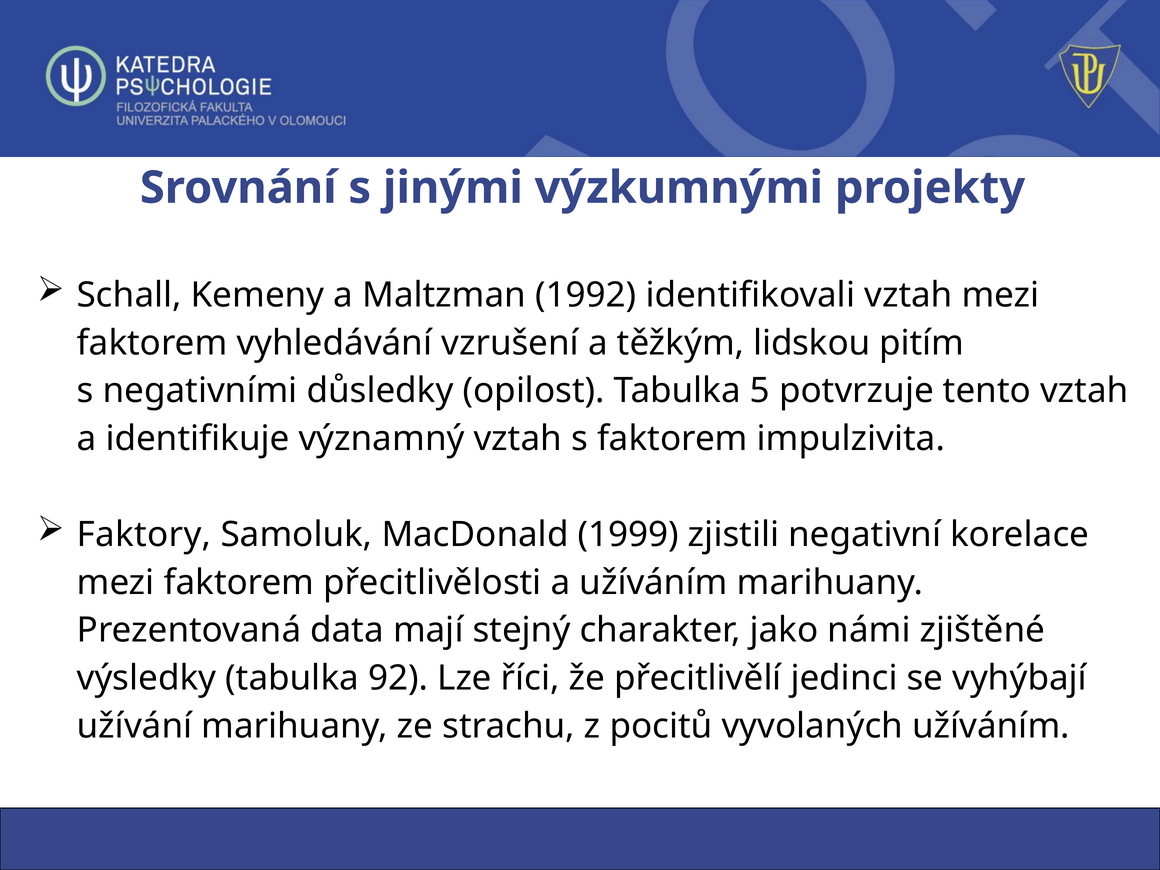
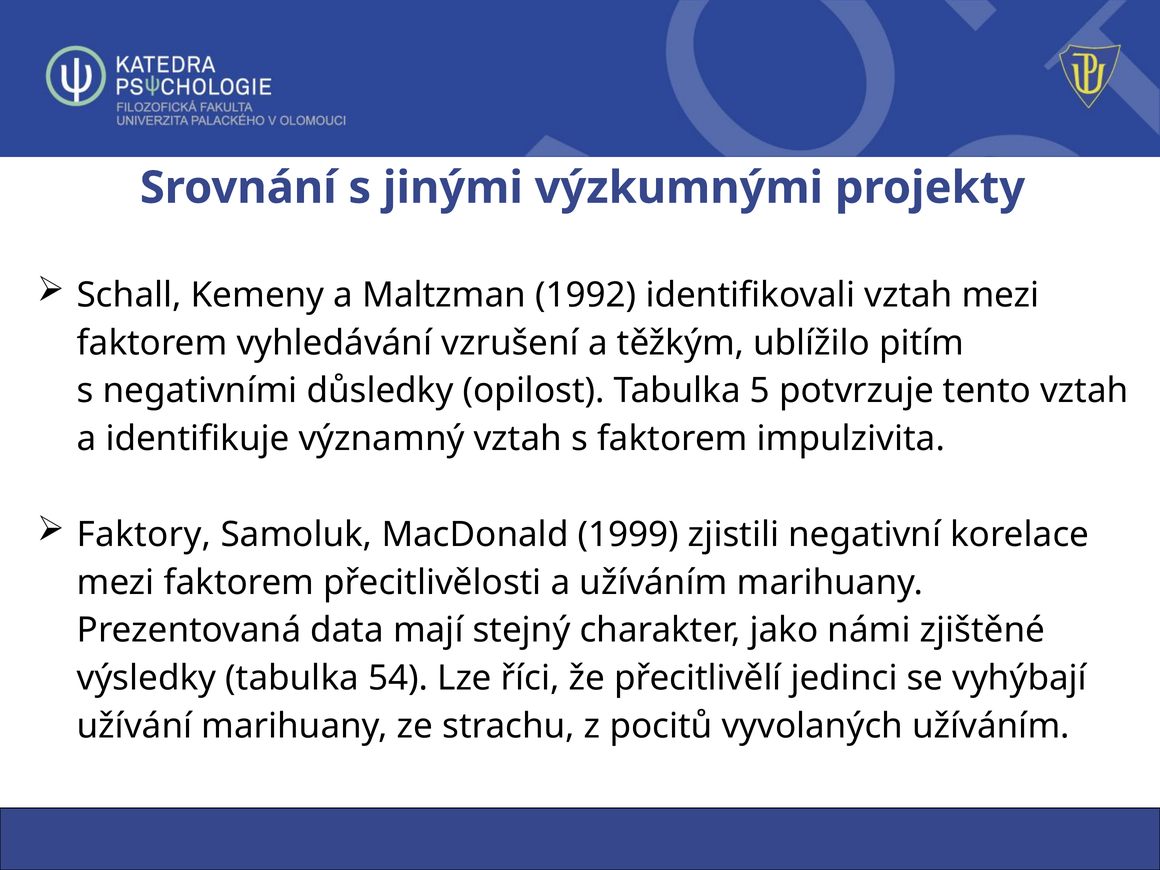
lidskou: lidskou -> ublížilo
92: 92 -> 54
